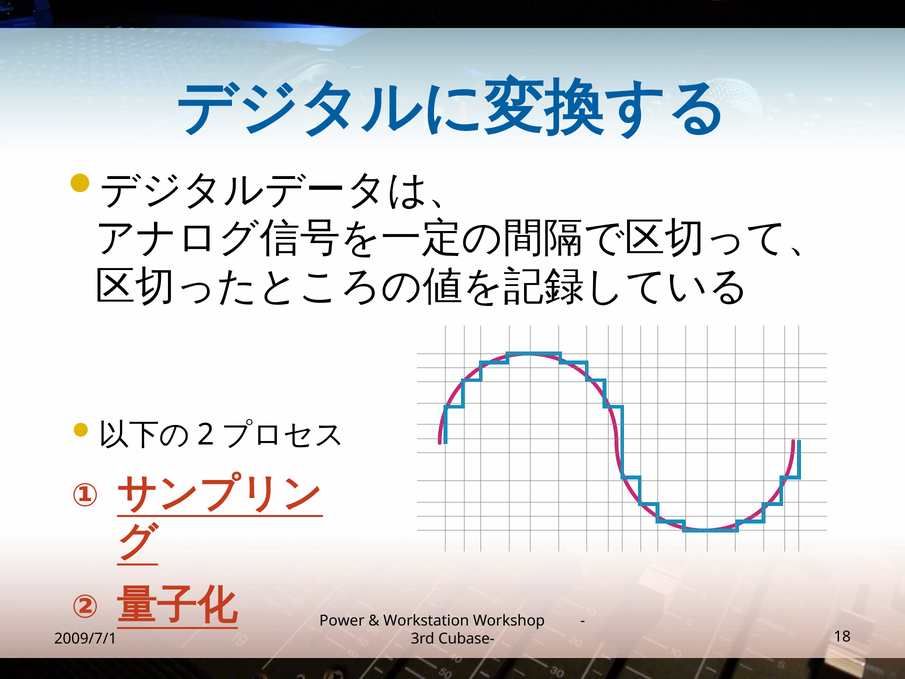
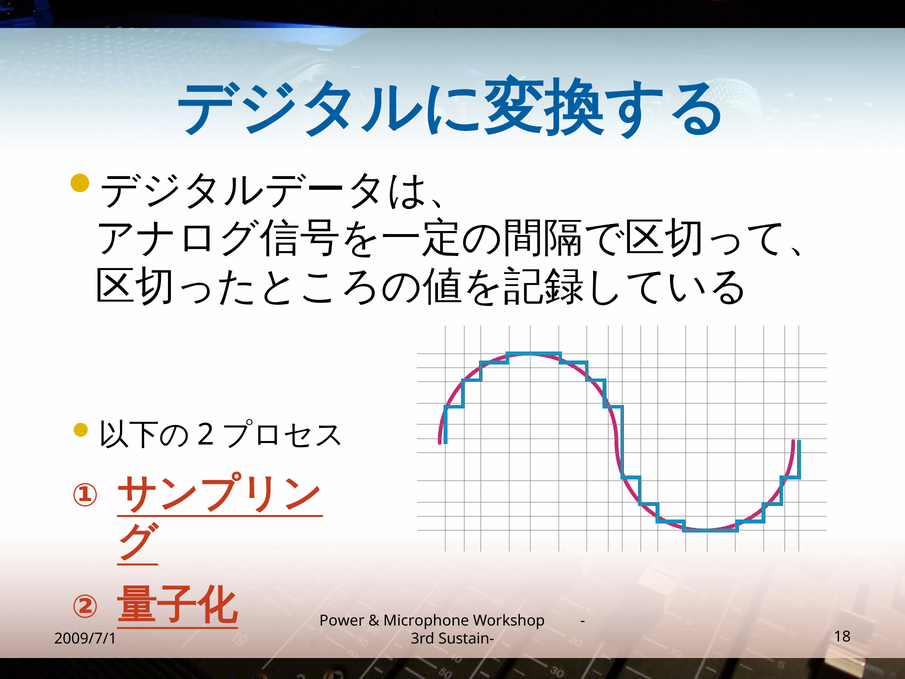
Workstation: Workstation -> Microphone
Cubase-: Cubase- -> Sustain-
